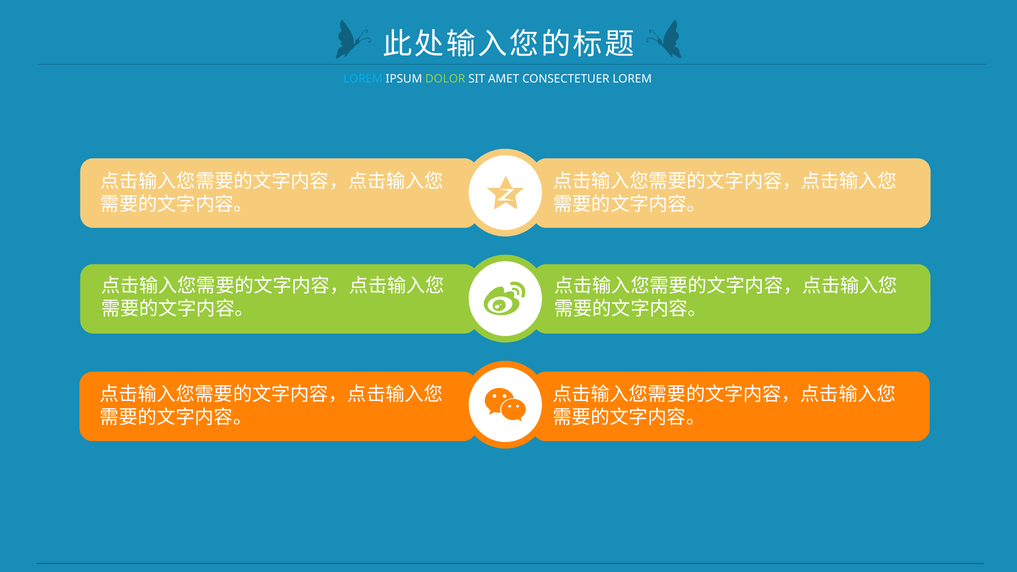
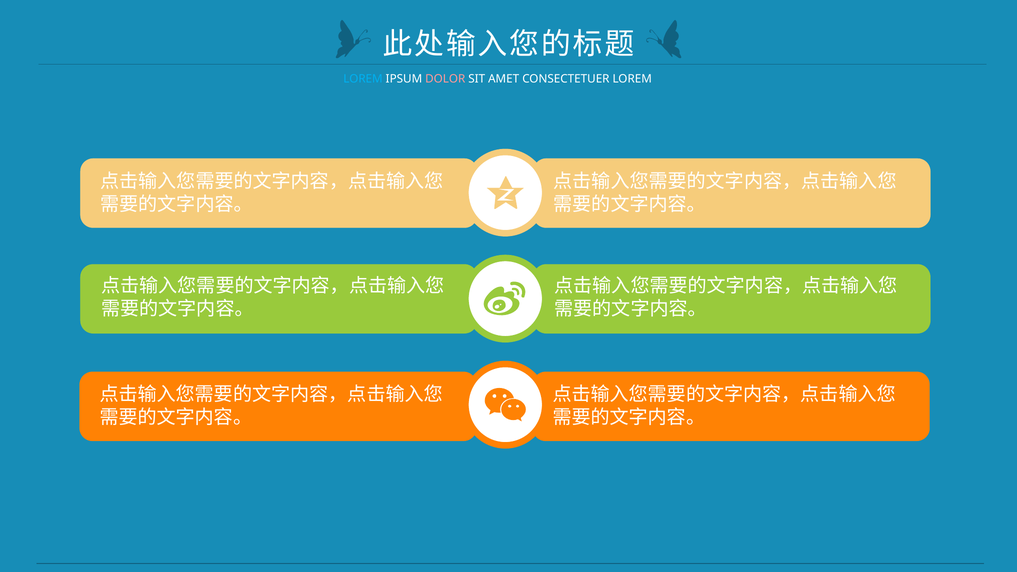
DOLOR colour: light green -> pink
